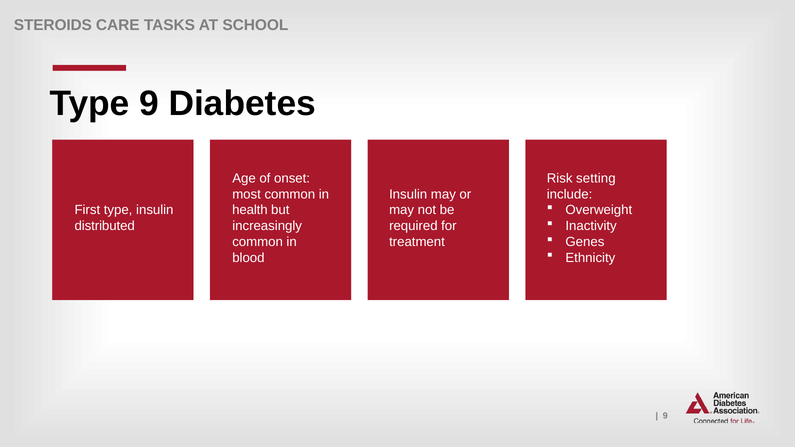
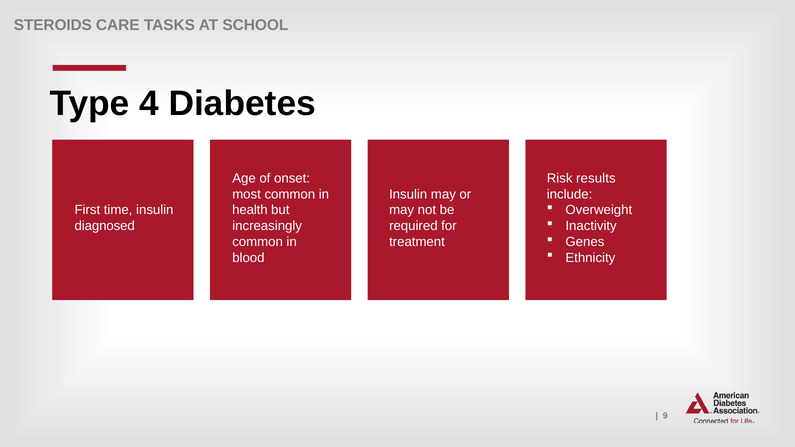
Type 9: 9 -> 4
setting: setting -> results
First type: type -> time
distributed: distributed -> diagnosed
